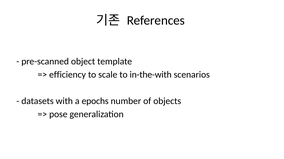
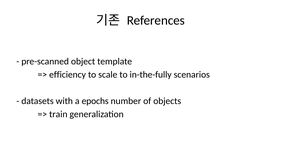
in-the-with: in-the-with -> in-the-fully
pose: pose -> train
